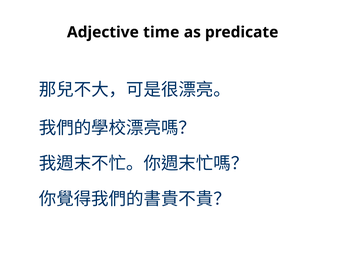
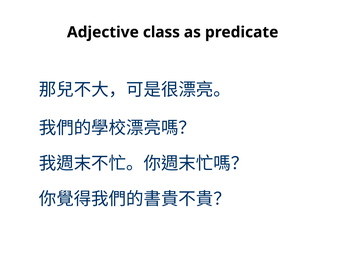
time: time -> class
